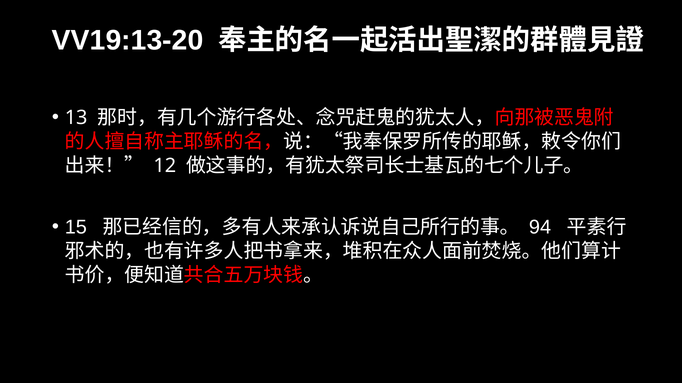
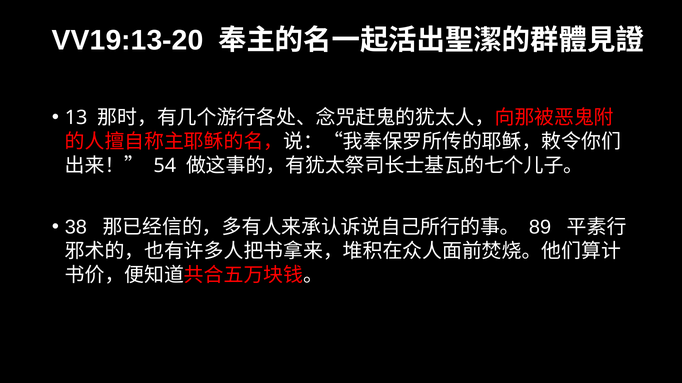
12: 12 -> 54
15: 15 -> 38
94: 94 -> 89
